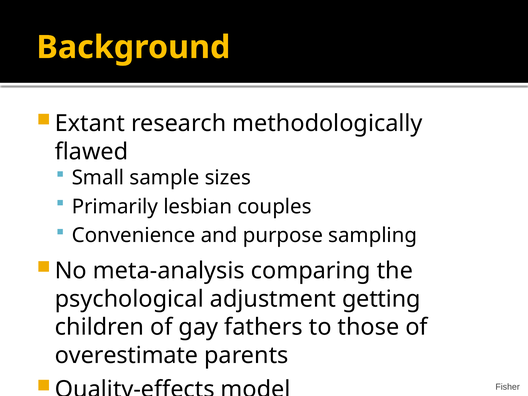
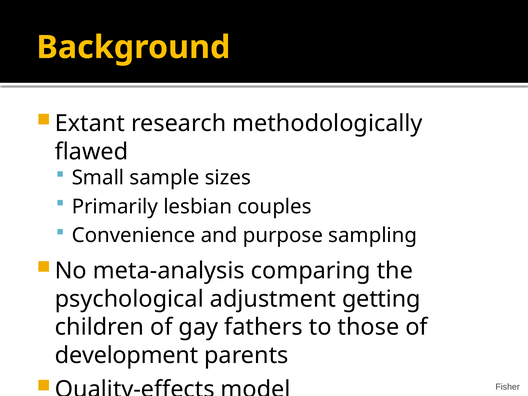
overestimate: overestimate -> development
